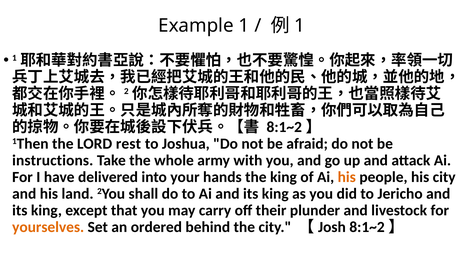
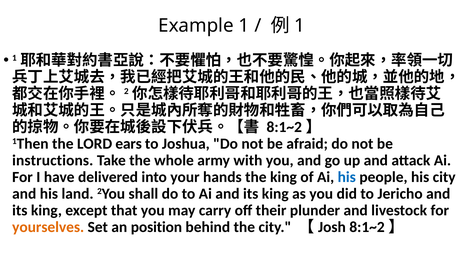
rest: rest -> ears
his at (347, 177) colour: orange -> blue
ordered: ordered -> position
